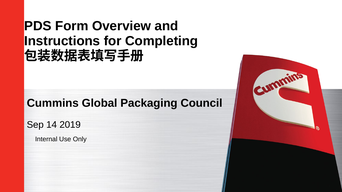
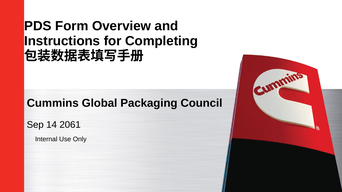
2019: 2019 -> 2061
